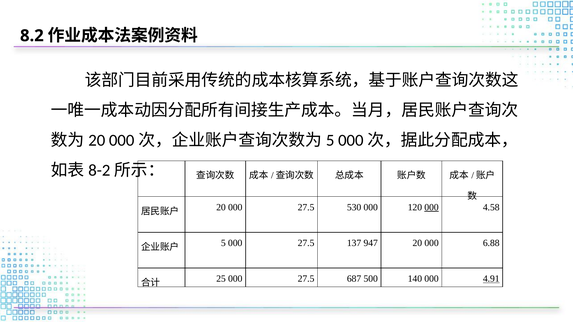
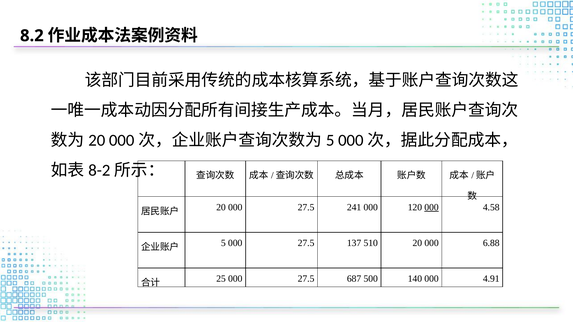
530: 530 -> 241
947: 947 -> 510
4.91 underline: present -> none
